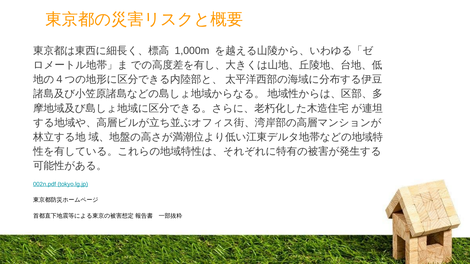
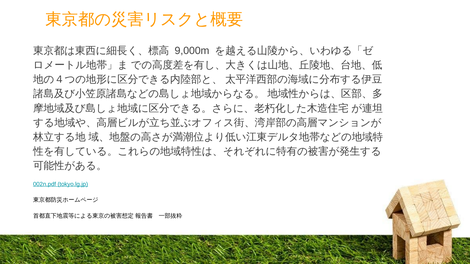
1,000m: 1,000m -> 9,000m
